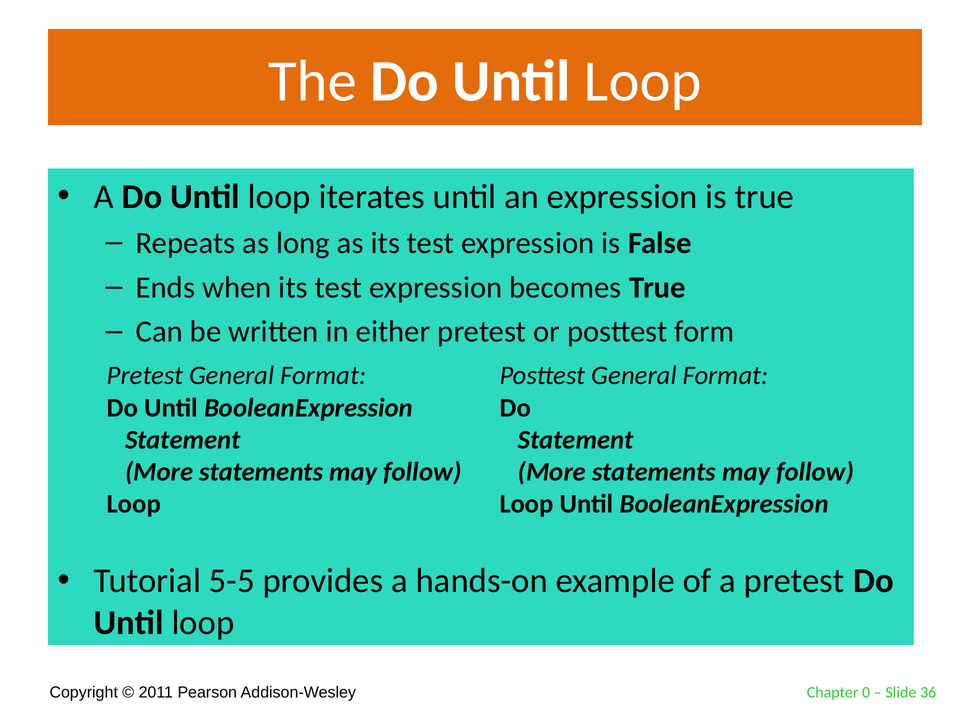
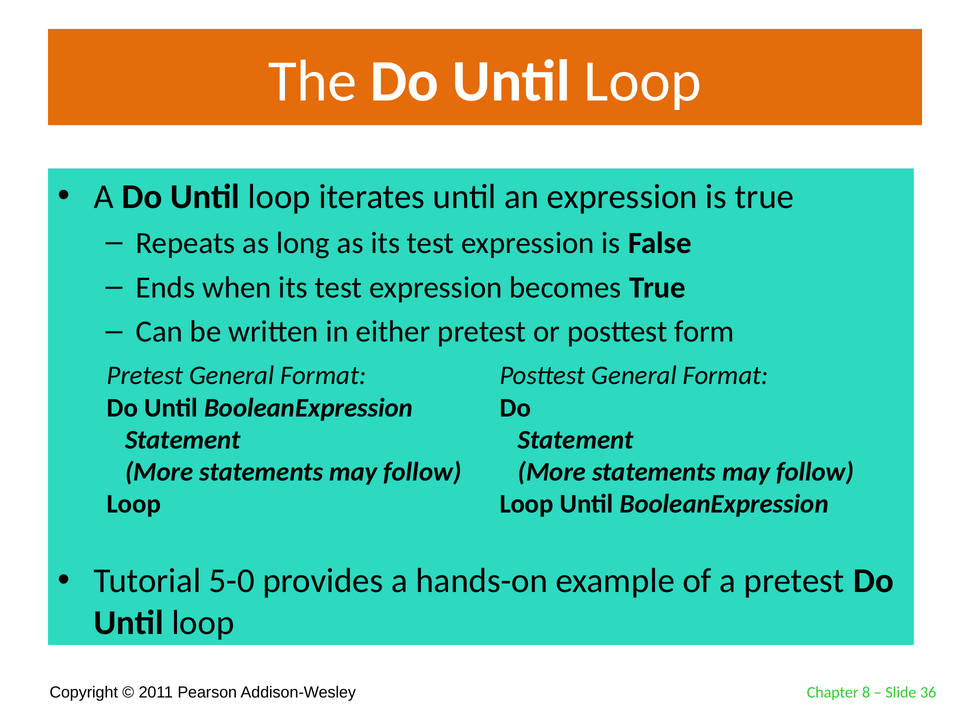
5-5: 5-5 -> 5-0
0: 0 -> 8
